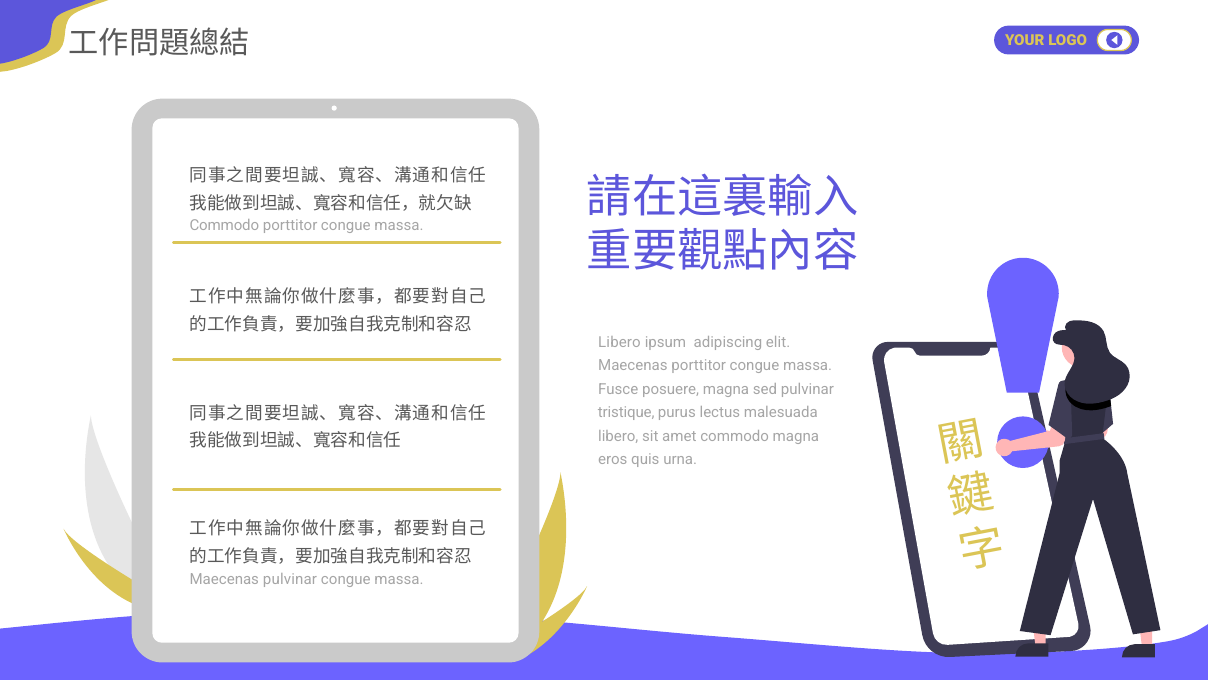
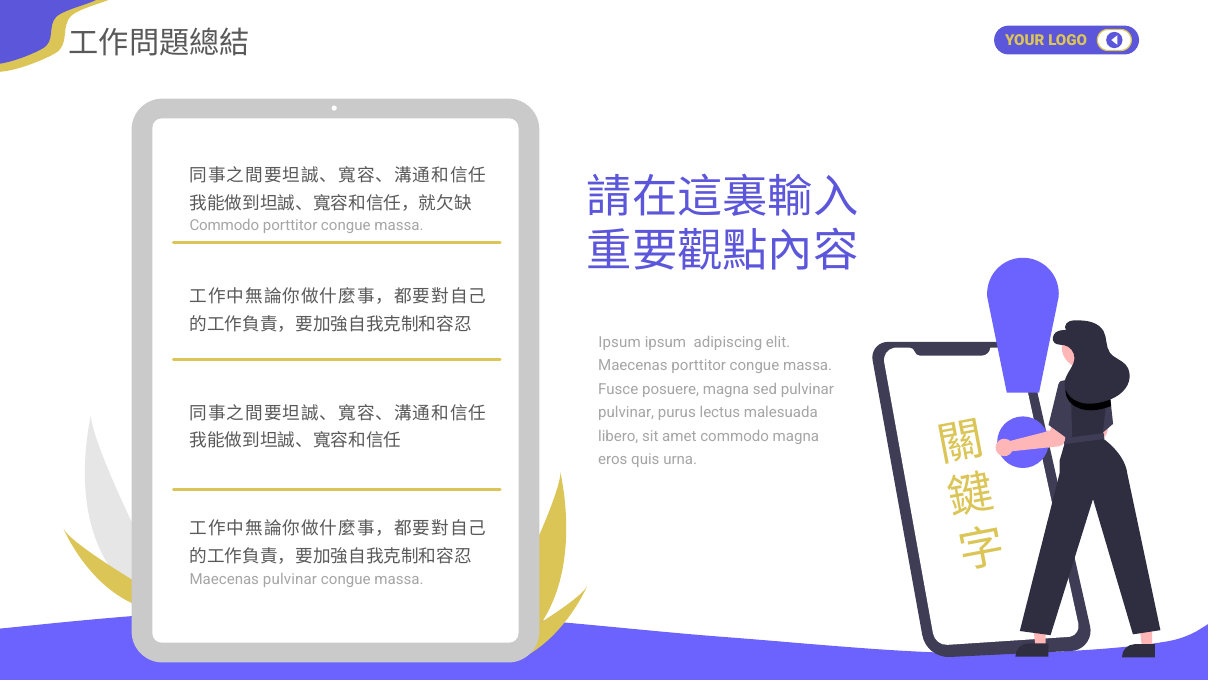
Libero at (620, 342): Libero -> Ipsum
tristique at (626, 412): tristique -> pulvinar
